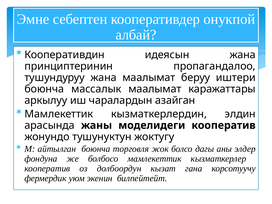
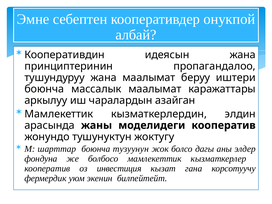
айтылган: айтылган -> шарттар
торговля: торговля -> тузуунун
долбоордун: долбоордун -> инвестиция
